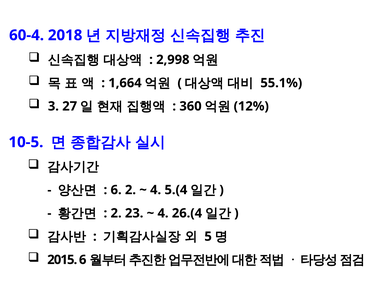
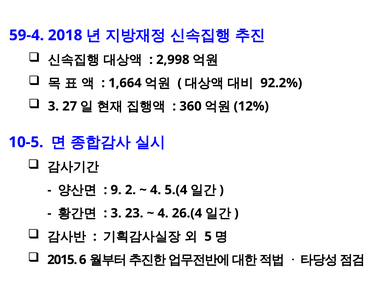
60-4: 60-4 -> 59-4
55.1%: 55.1% -> 92.2%
6 at (116, 190): 6 -> 9
2 at (116, 213): 2 -> 3
